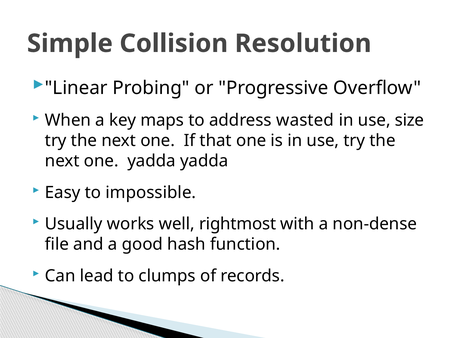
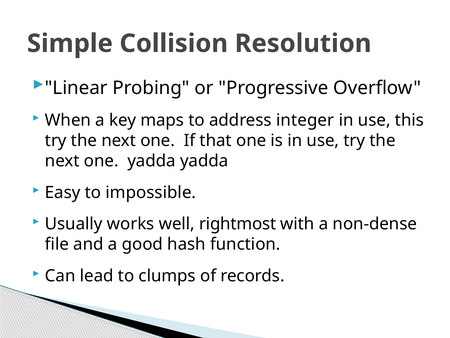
wasted: wasted -> integer
size: size -> this
